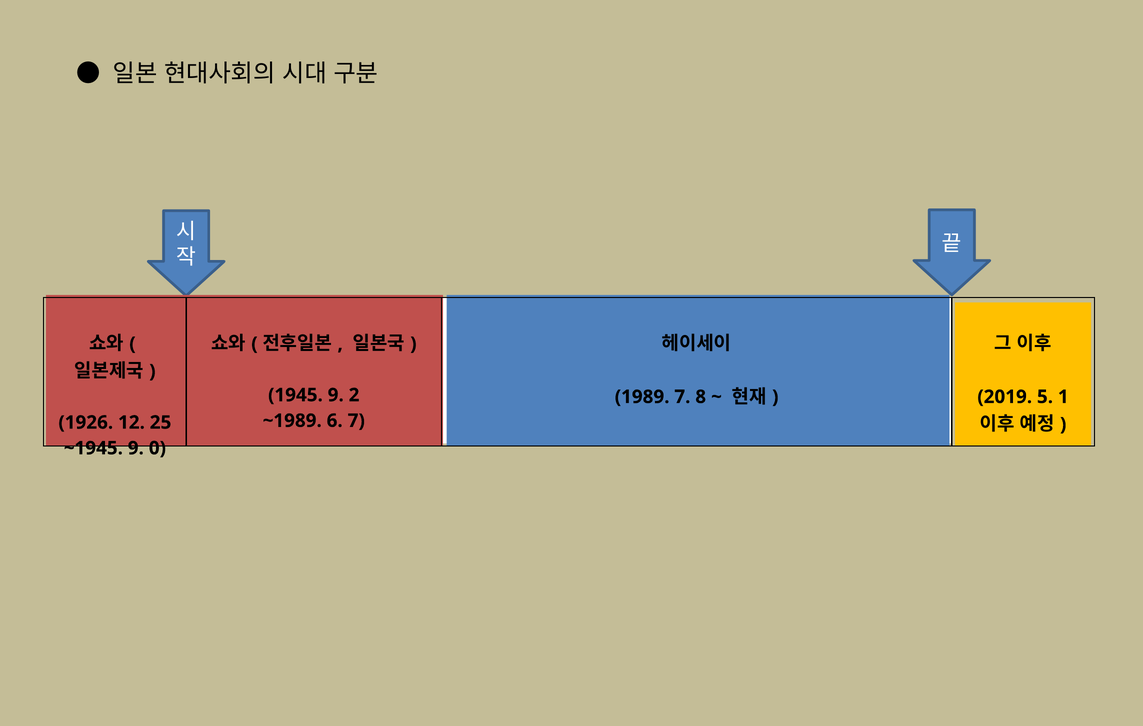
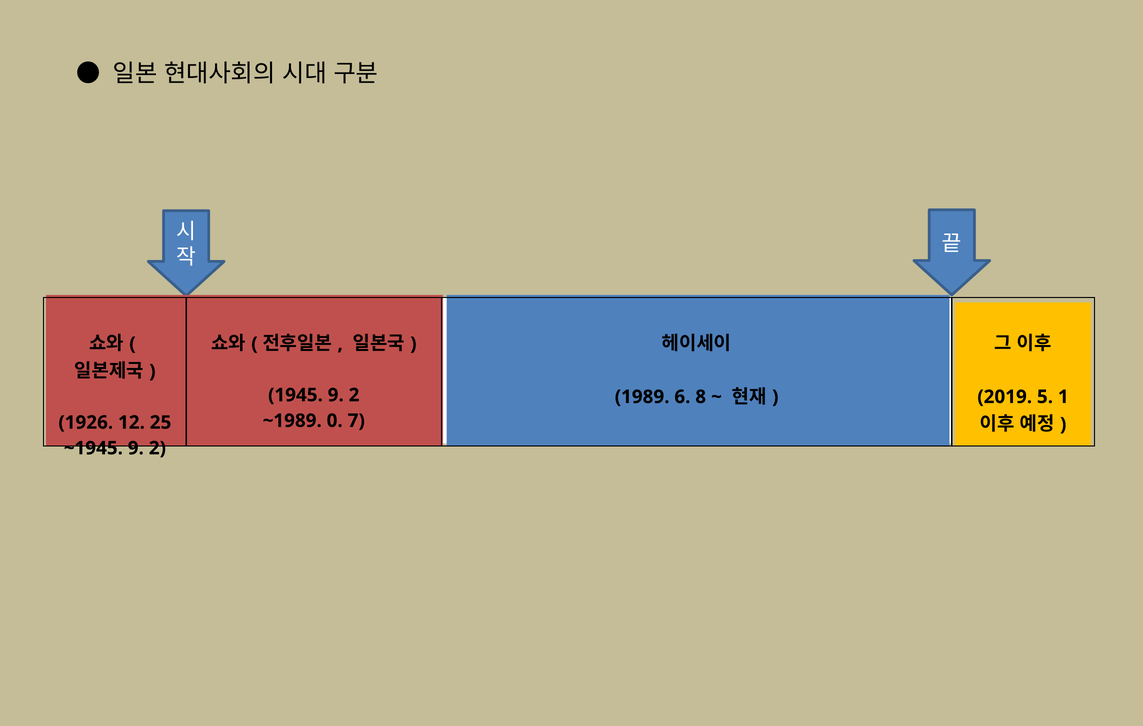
1989 7: 7 -> 6
6: 6 -> 0
~1945 9 0: 0 -> 2
